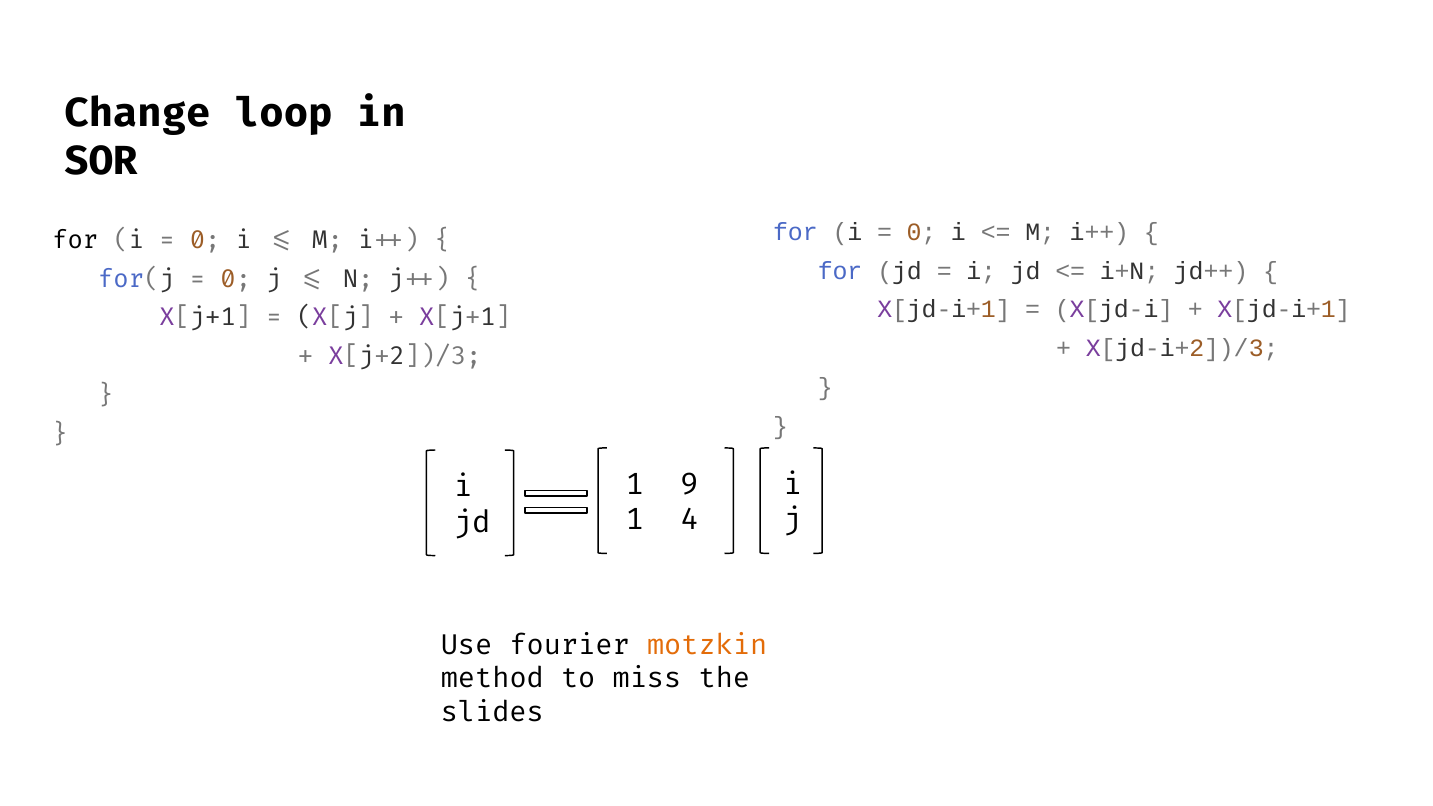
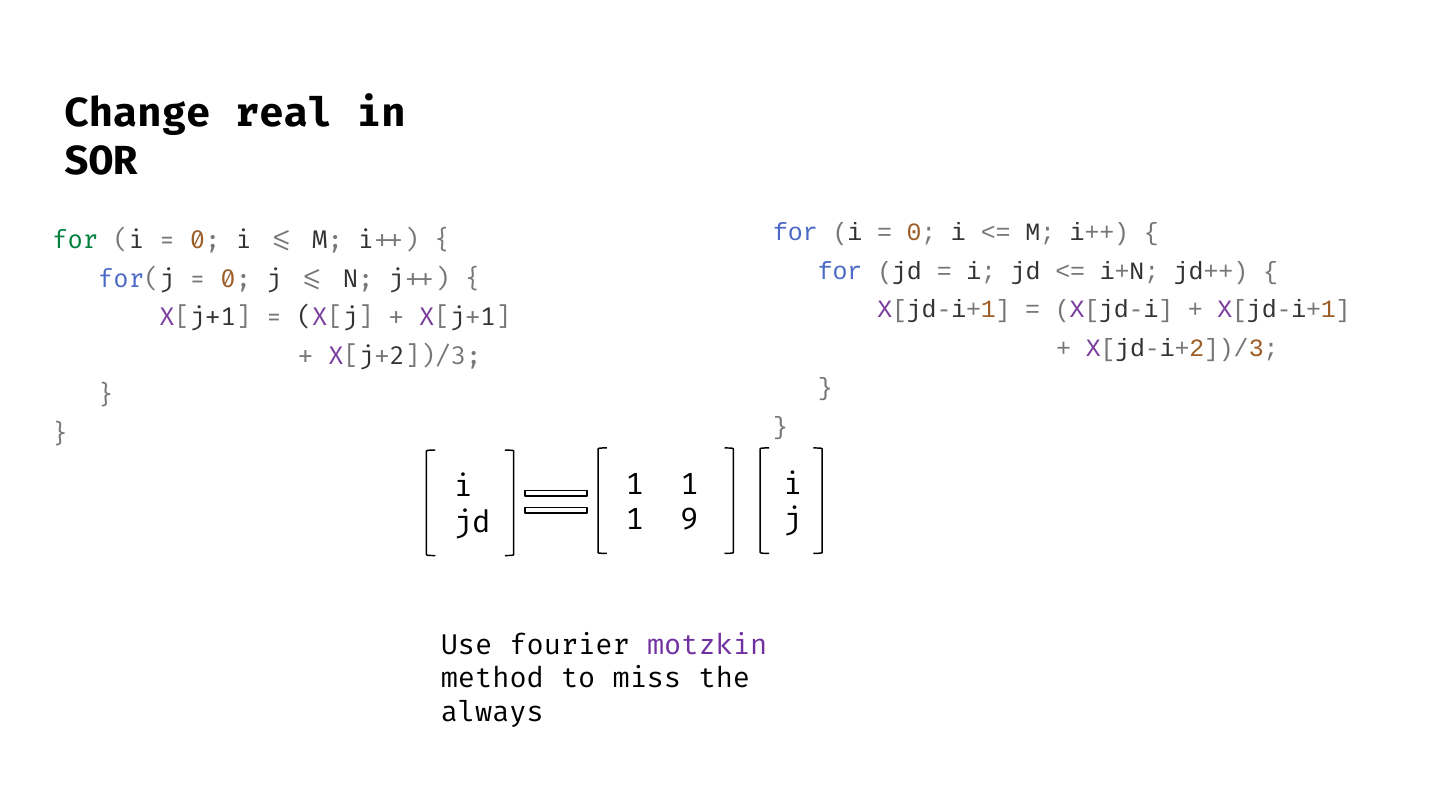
loop: loop -> real
for at (75, 240) colour: black -> green
9 at (690, 484): 9 -> 1
4: 4 -> 9
motzkin colour: orange -> purple
slides: slides -> always
